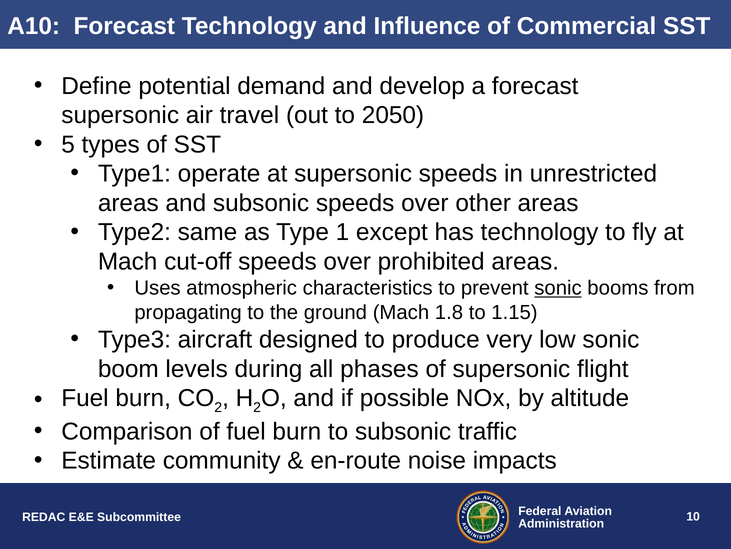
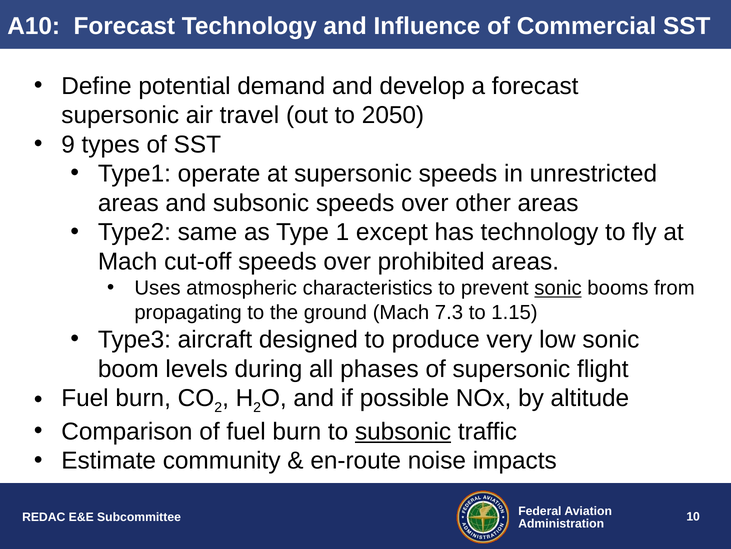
5: 5 -> 9
1.8: 1.8 -> 7.3
subsonic at (403, 431) underline: none -> present
